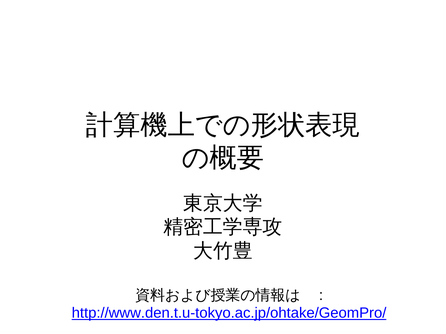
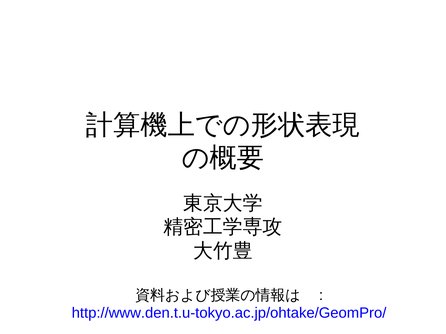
http://www.den.t.u-tokyo.ac.jp/ohtake/GeomPro/ underline: present -> none
